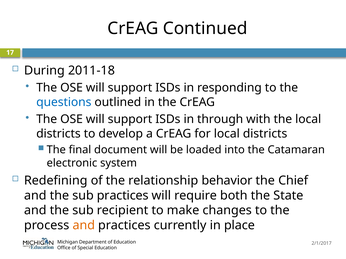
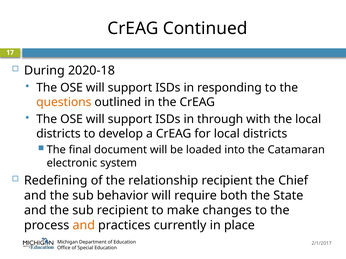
2011-18: 2011-18 -> 2020-18
questions colour: blue -> orange
relationship behavior: behavior -> recipient
sub practices: practices -> behavior
